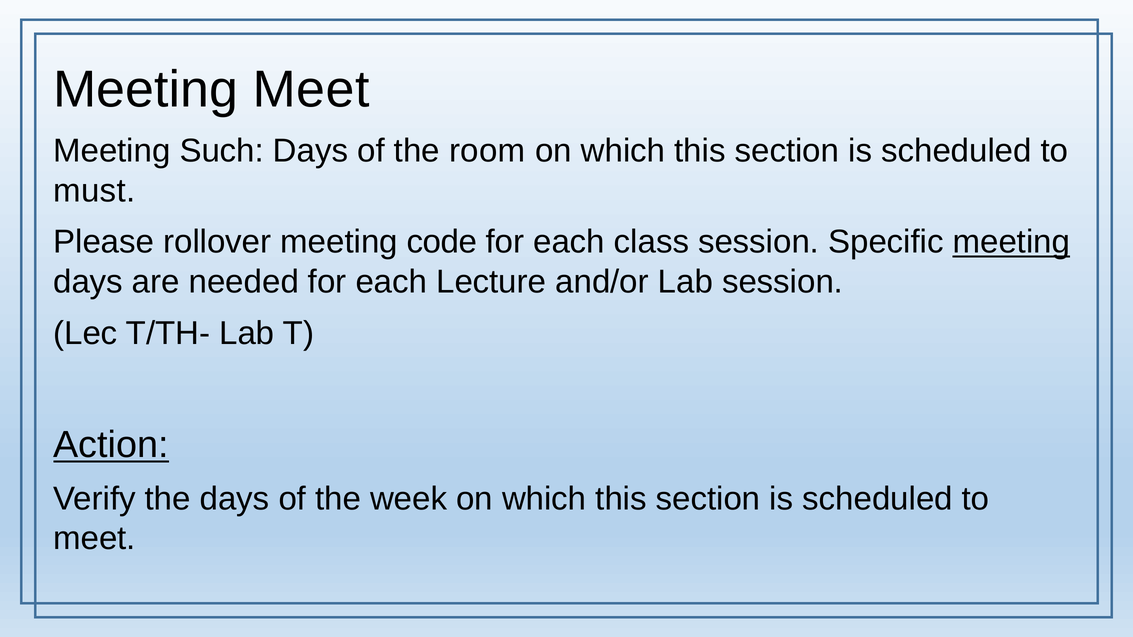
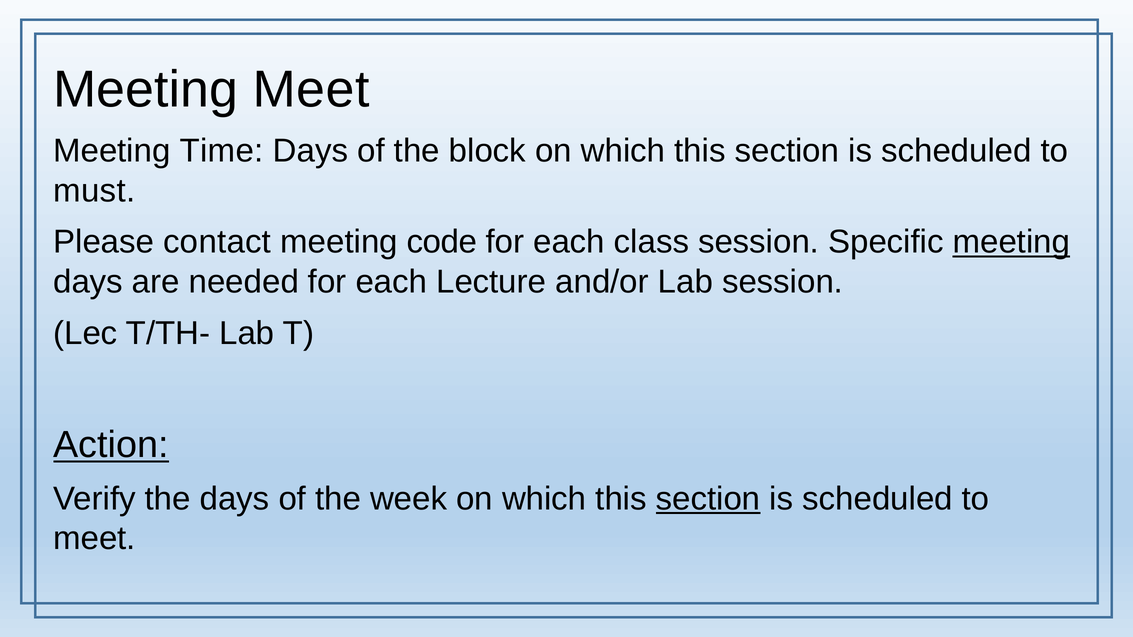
Such: Such -> Time
room: room -> block
rollover: rollover -> contact
section at (708, 499) underline: none -> present
